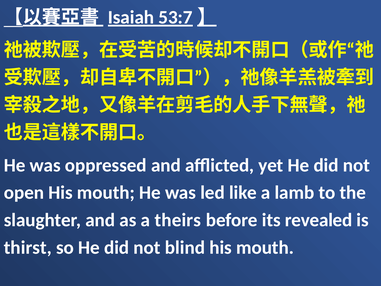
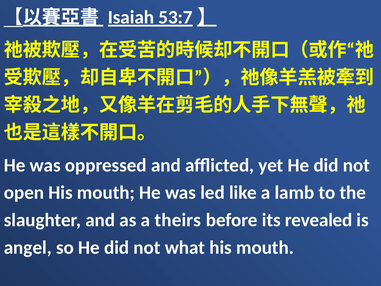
thirst: thirst -> angel
blind: blind -> what
